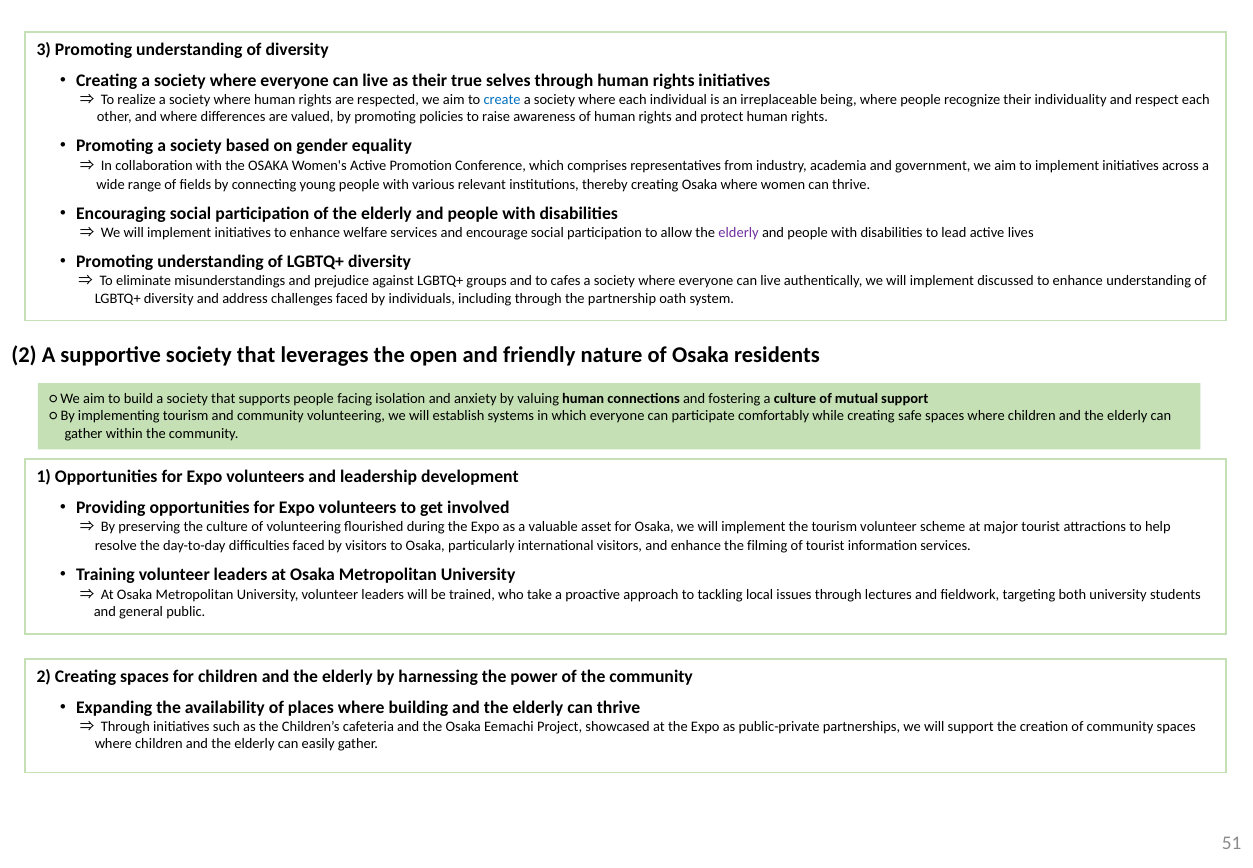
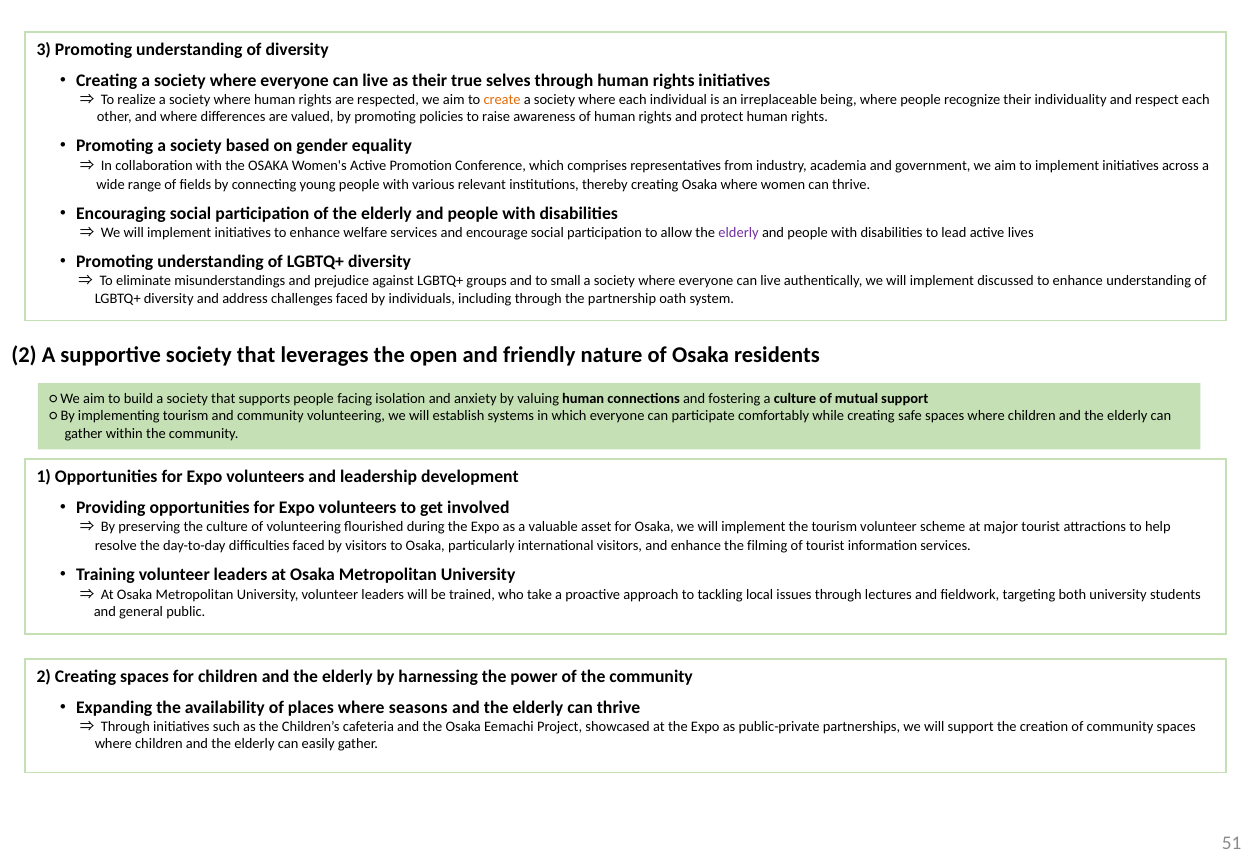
create colour: blue -> orange
cafes: cafes -> small
building: building -> seasons
